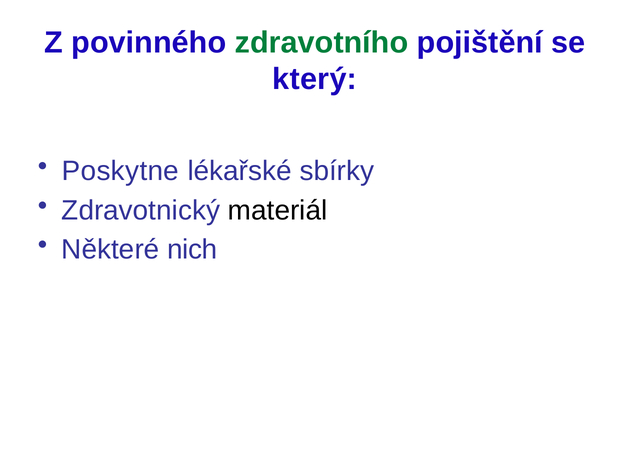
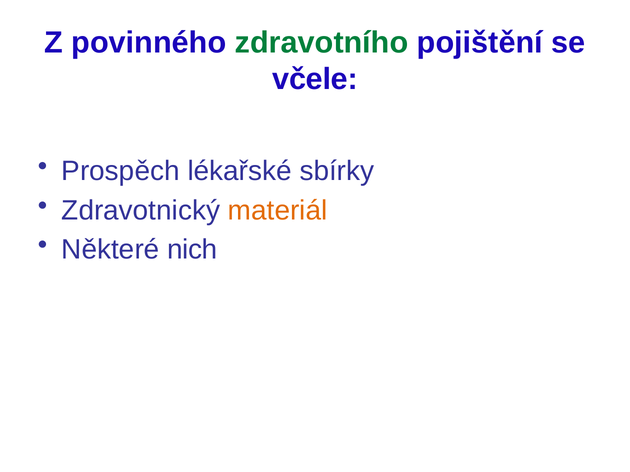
který: který -> včele
Poskytne: Poskytne -> Prospěch
materiál colour: black -> orange
